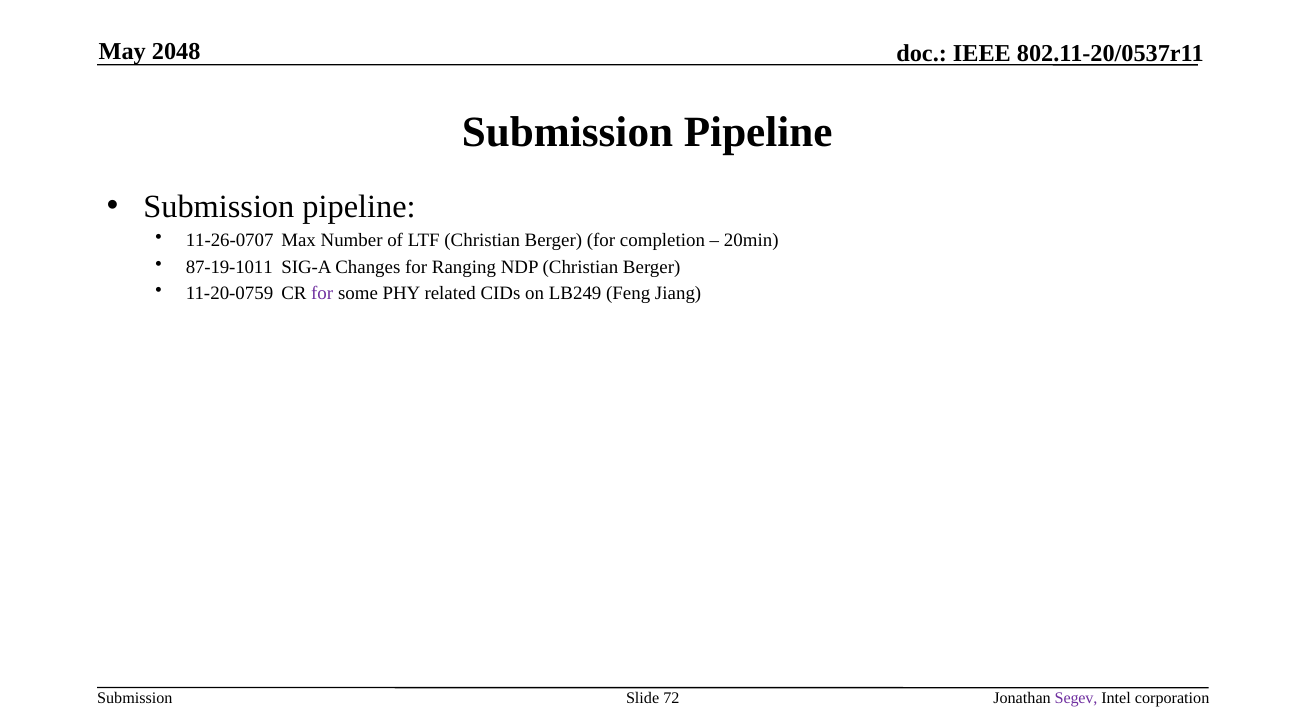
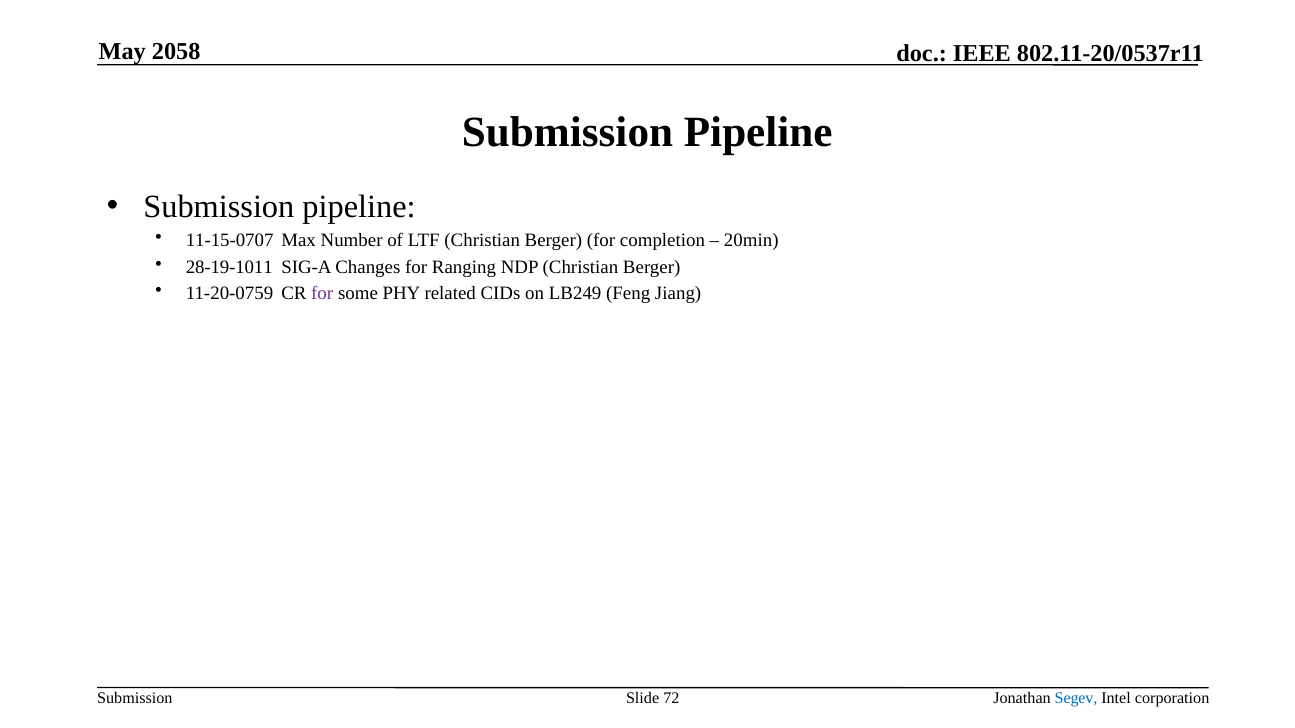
2048: 2048 -> 2058
11-26-0707: 11-26-0707 -> 11-15-0707
87-19-1011: 87-19-1011 -> 28-19-1011
Segev colour: purple -> blue
